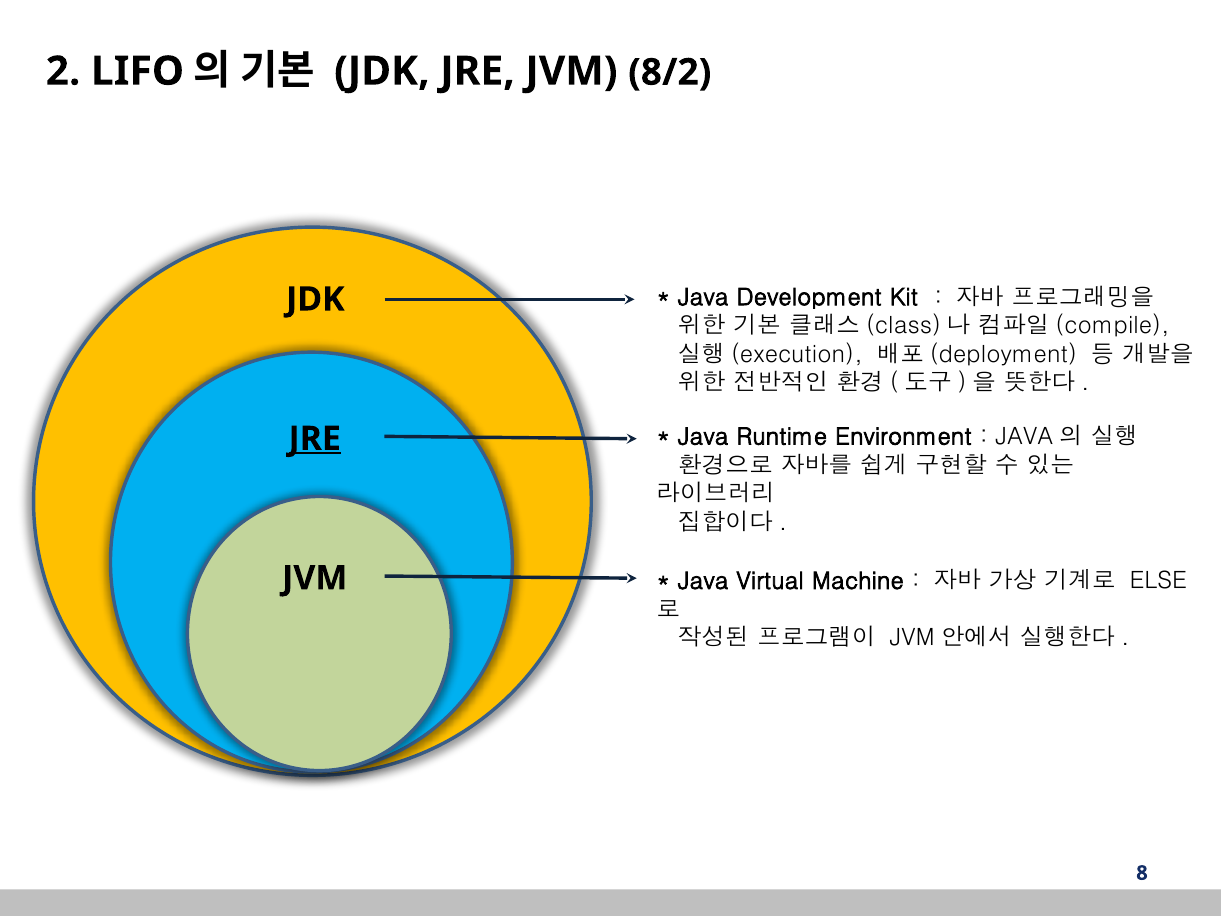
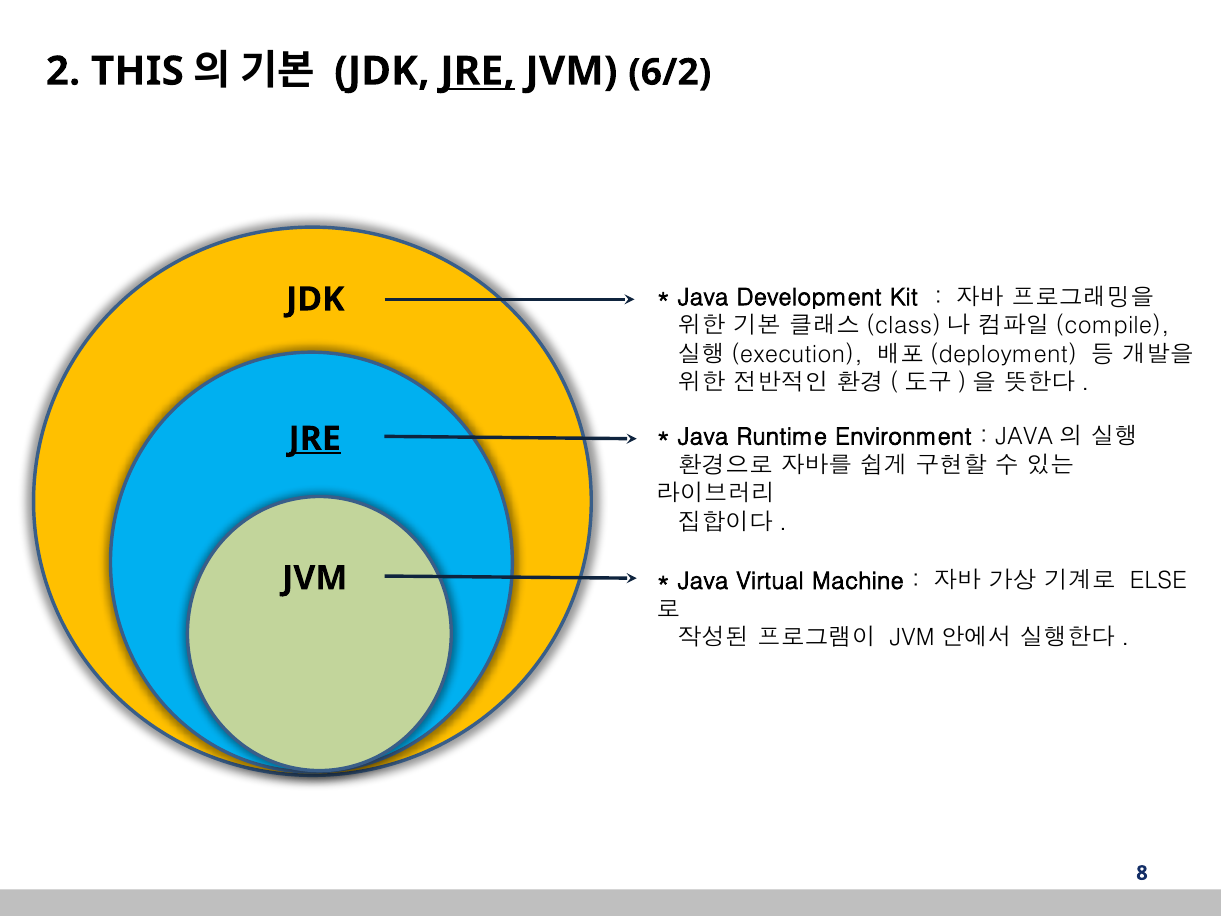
LIFO: LIFO -> THIS
JRE at (478, 71) underline: none -> present
8/2: 8/2 -> 6/2
